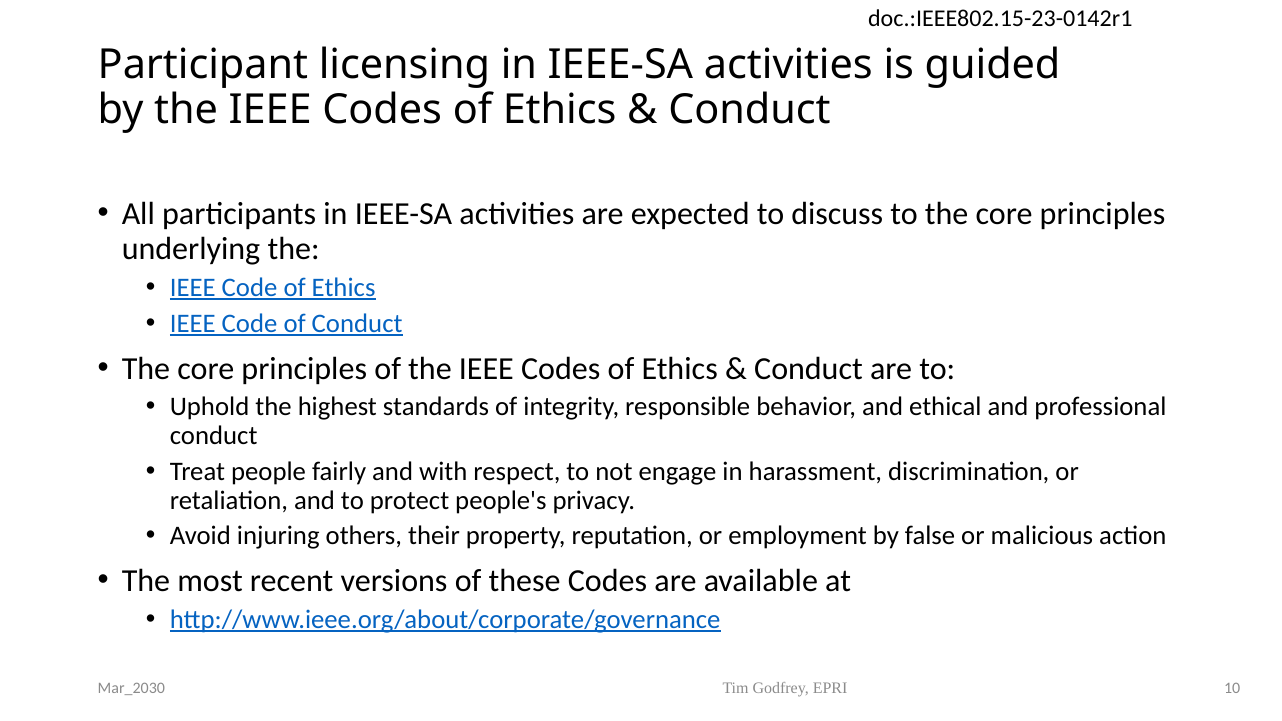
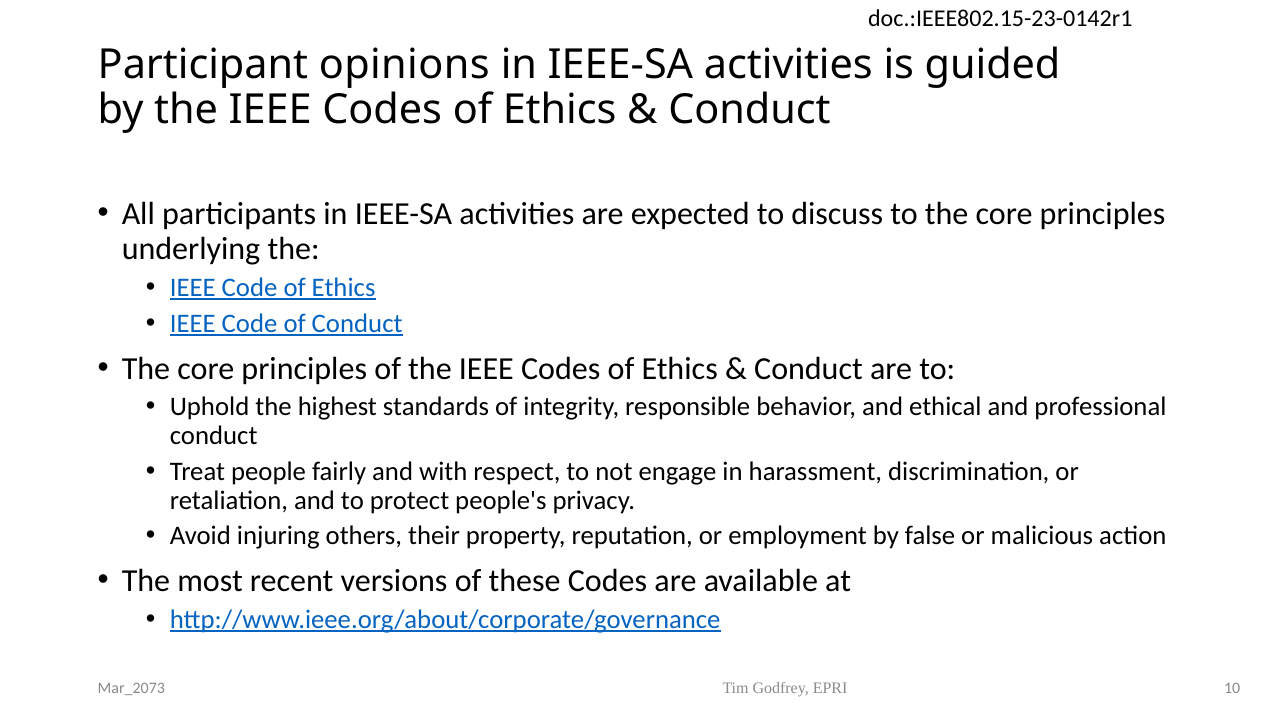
licensing: licensing -> opinions
Mar_2030: Mar_2030 -> Mar_2073
